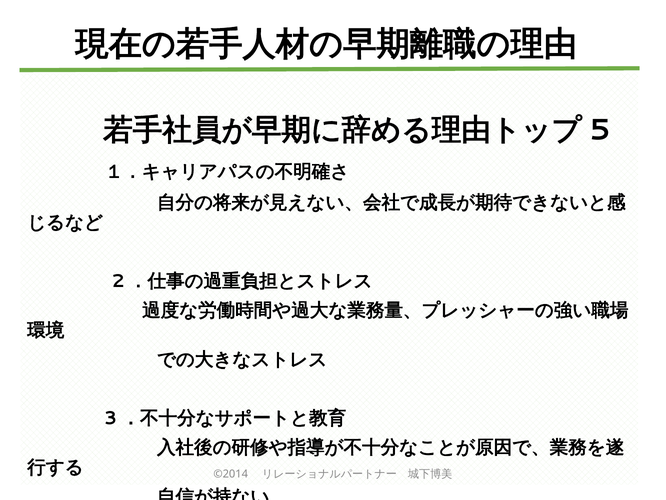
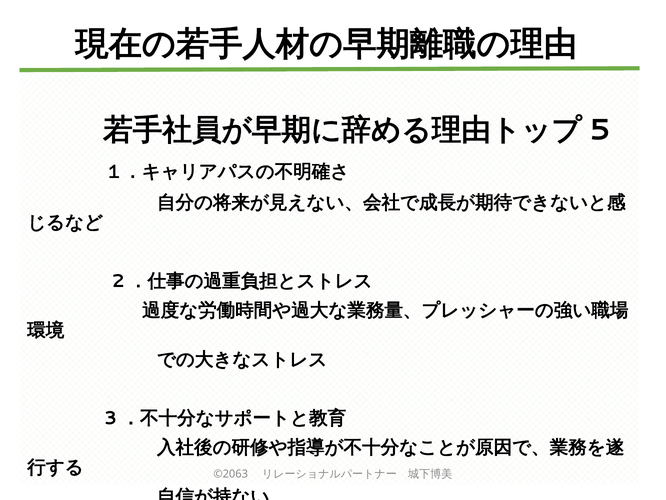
©2014: ©2014 -> ©2063
